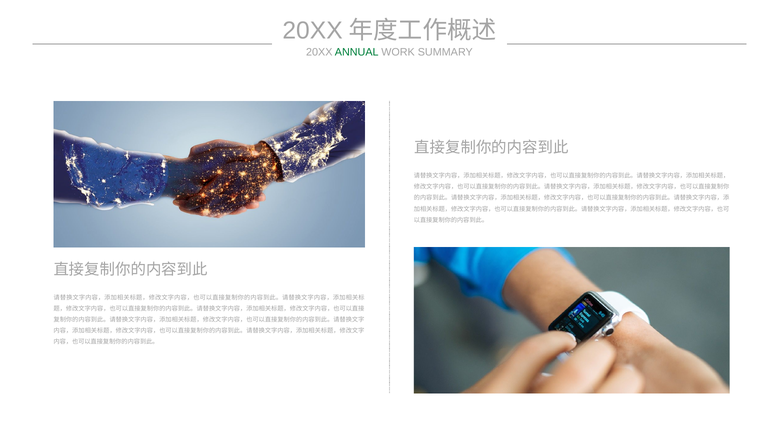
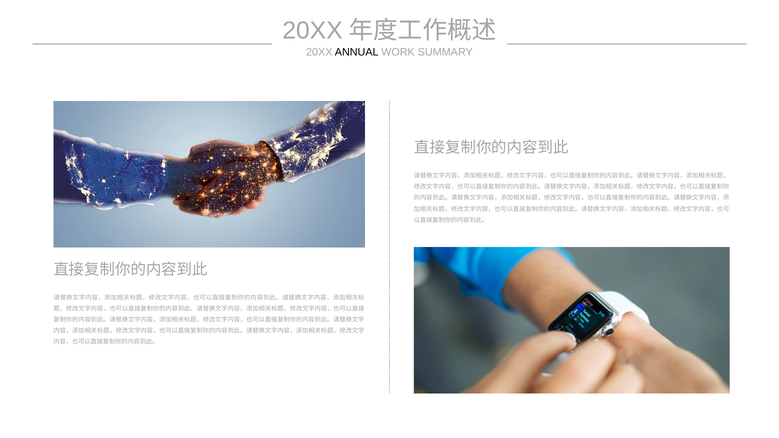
ANNUAL colour: green -> black
